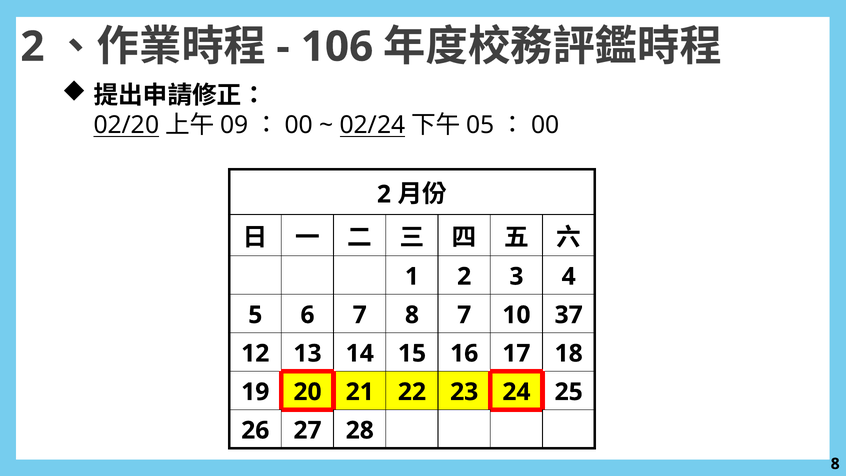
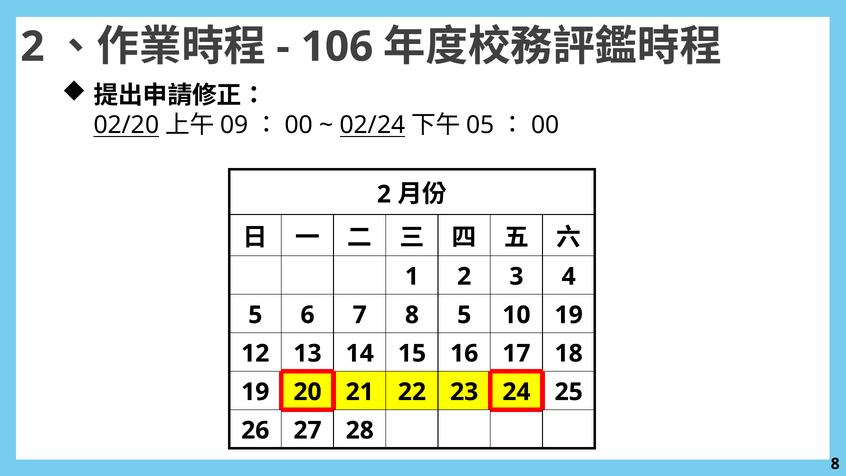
8 7: 7 -> 5
10 37: 37 -> 19
